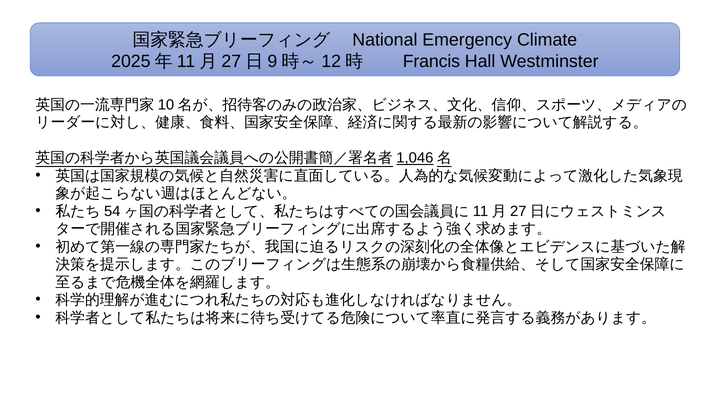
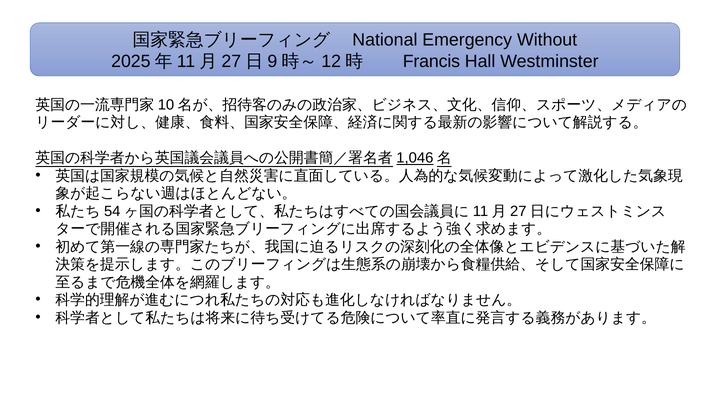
Climate: Climate -> Without
